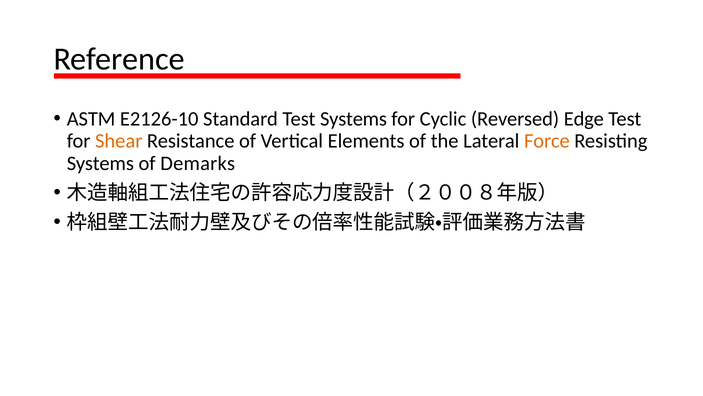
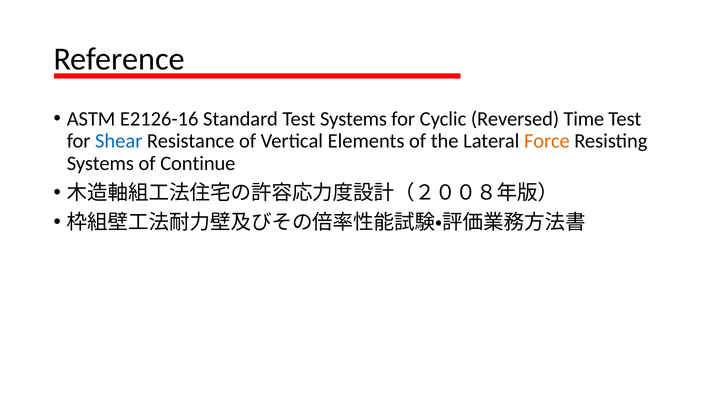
E2126-10: E2126-10 -> E2126-16
Edge: Edge -> Time
Shear colour: orange -> blue
Demarks: Demarks -> Continue
